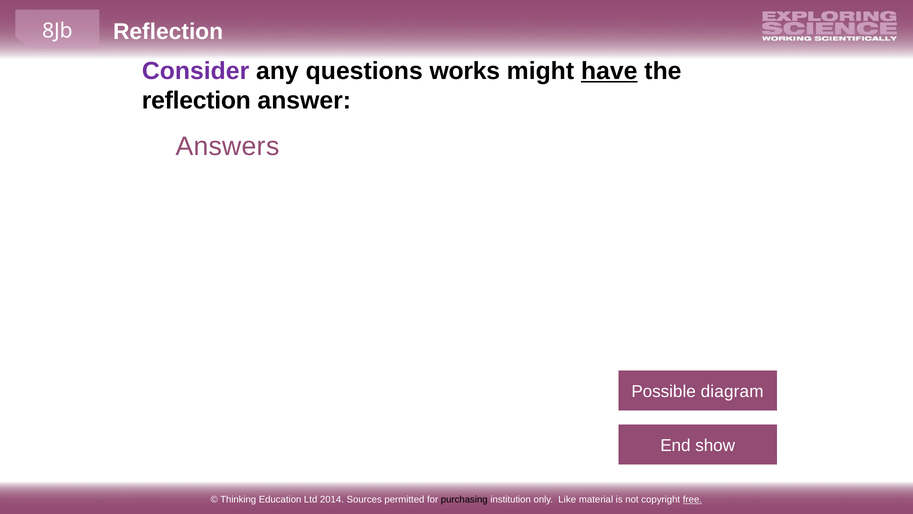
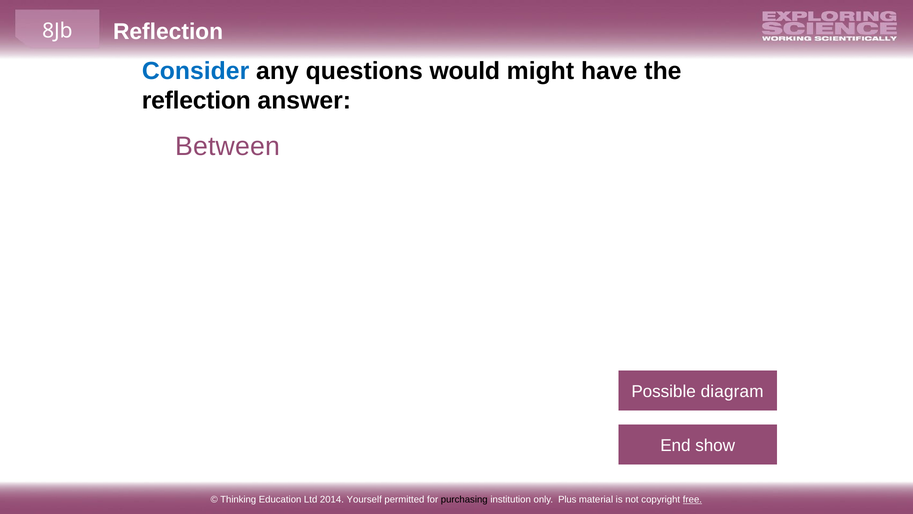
Consider colour: purple -> blue
works: works -> would
have underline: present -> none
Answers: Answers -> Between
Sources: Sources -> Yourself
Like: Like -> Plus
